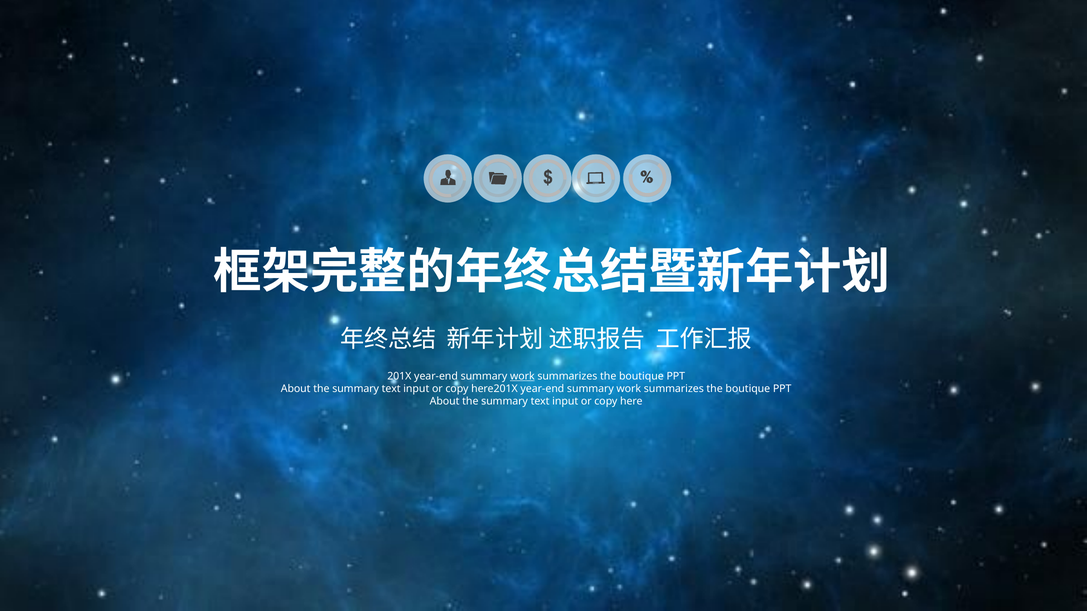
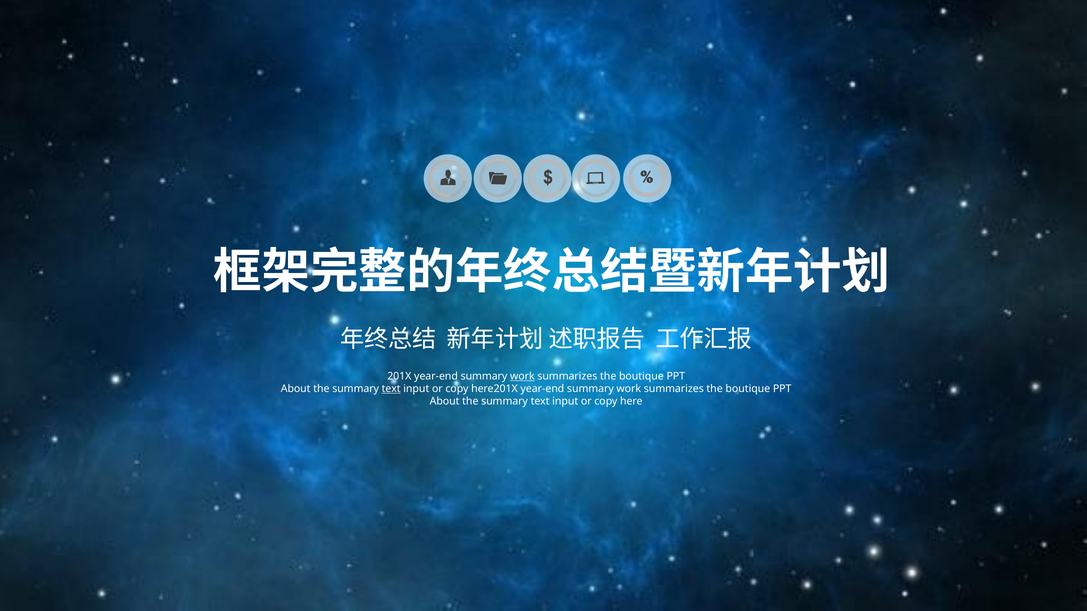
text at (391, 389) underline: none -> present
